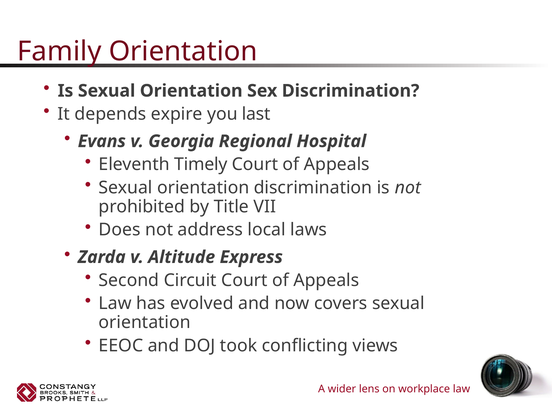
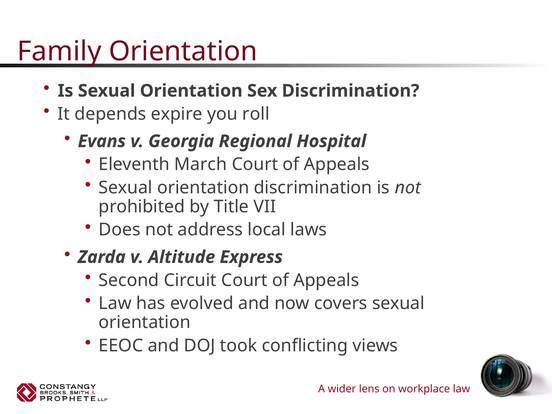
last: last -> roll
Timely: Timely -> March
